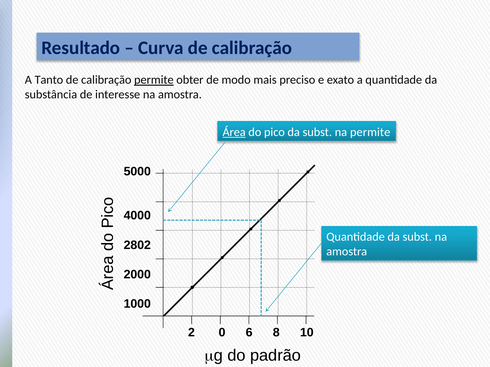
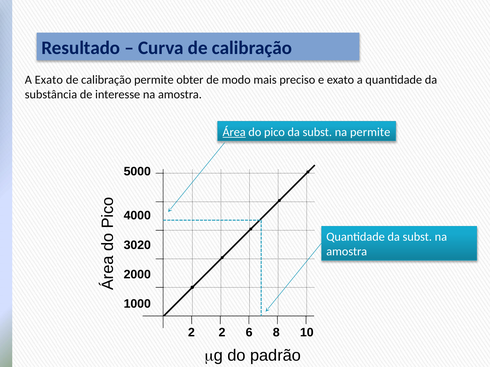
A Tanto: Tanto -> Exato
permite at (154, 80) underline: present -> none
2802: 2802 -> 3020
2 0: 0 -> 2
